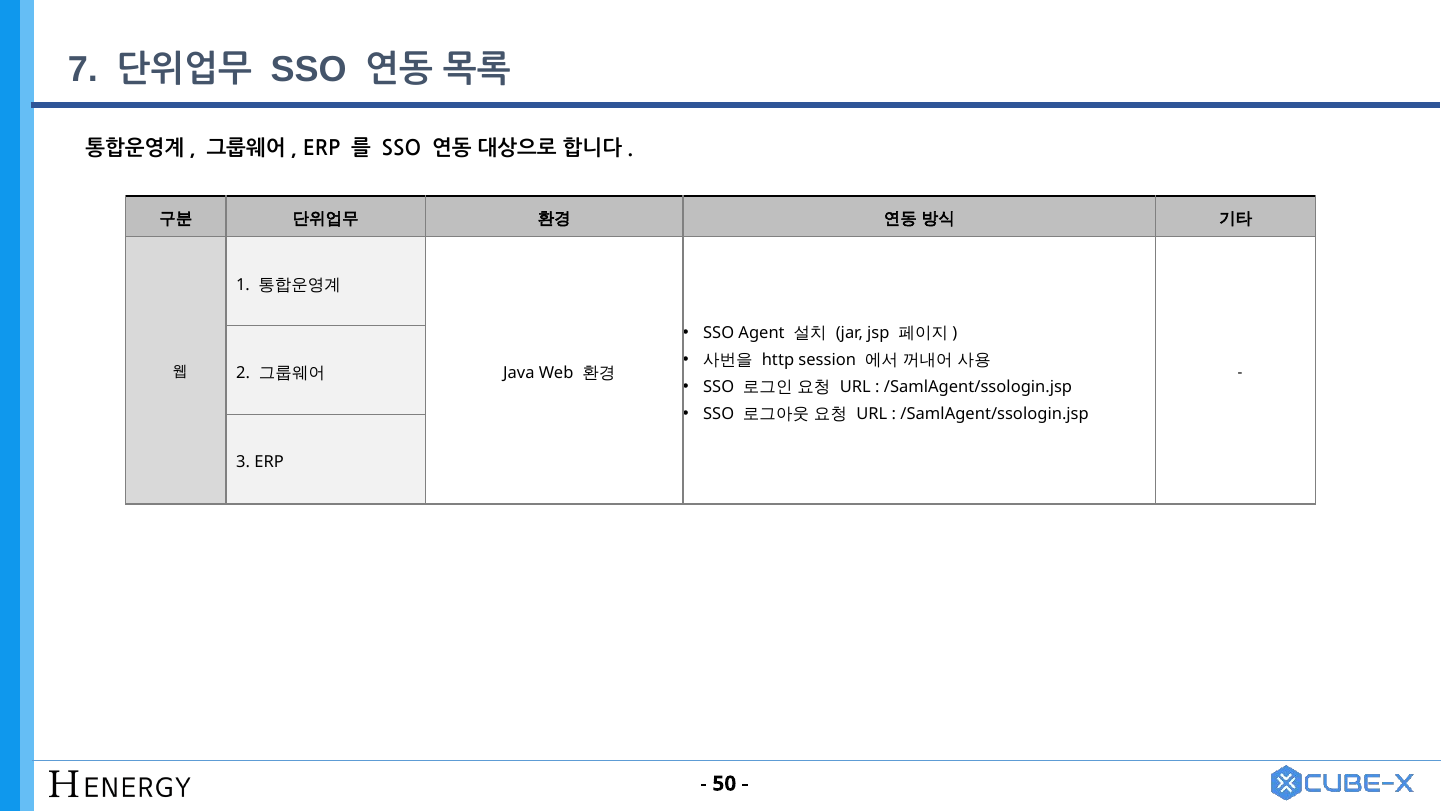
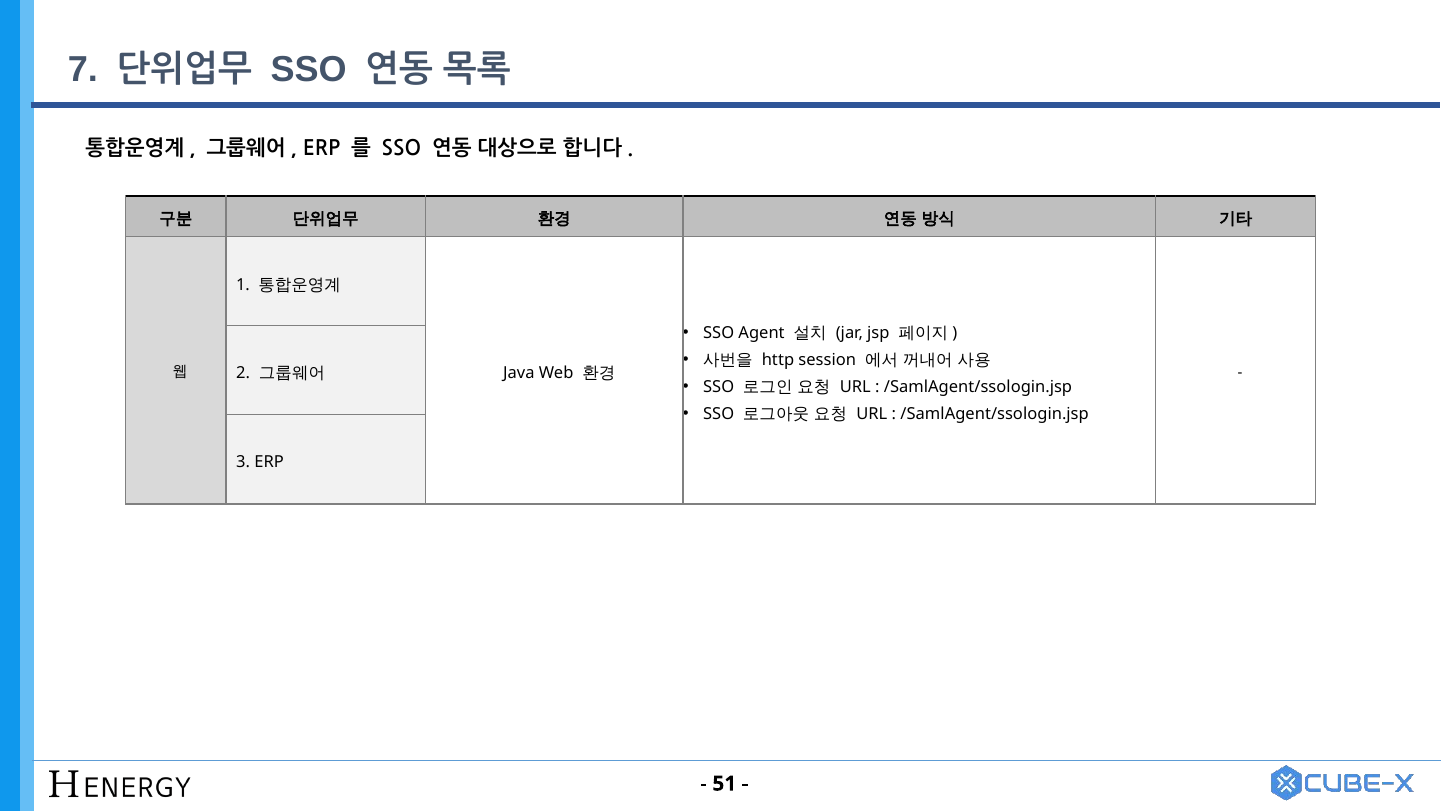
50: 50 -> 51
